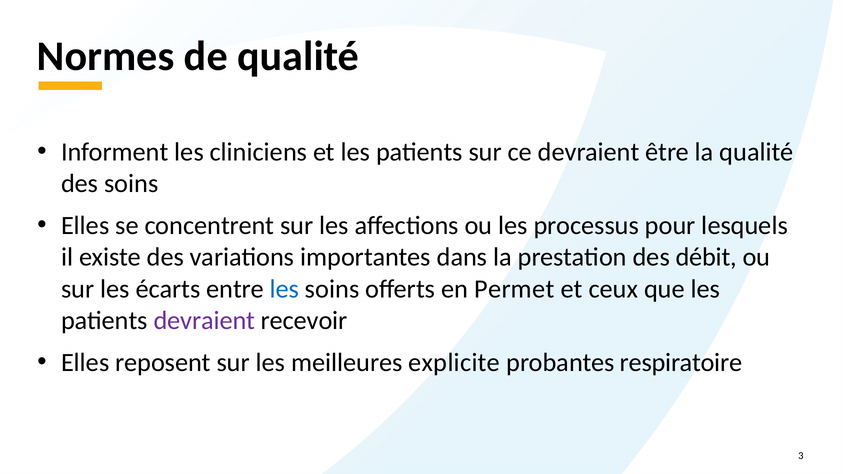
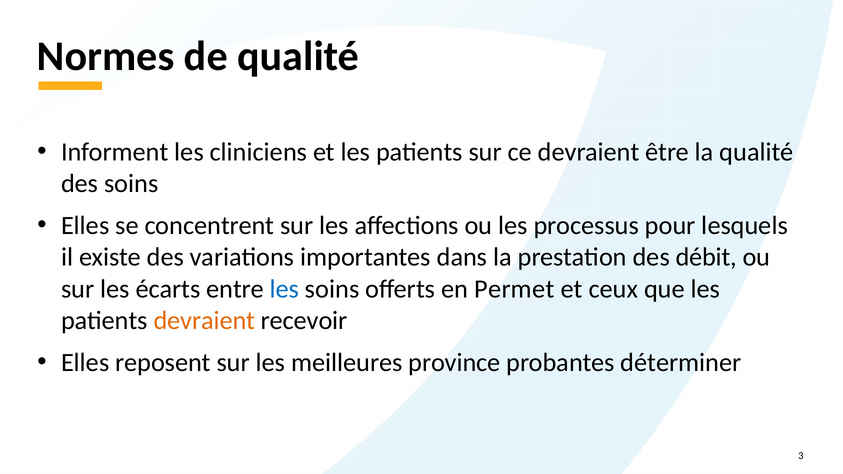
devraient at (204, 321) colour: purple -> orange
explicite: explicite -> province
respiratoire: respiratoire -> déterminer
